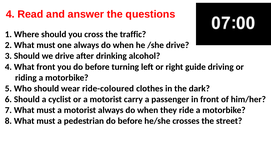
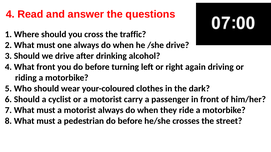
guide: guide -> again
ride-coloured: ride-coloured -> your-coloured
